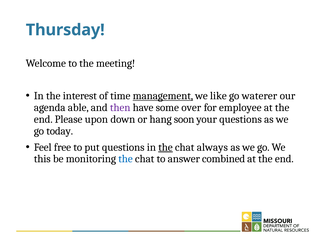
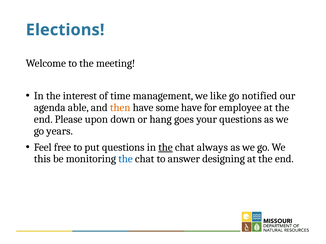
Thursday: Thursday -> Elections
management underline: present -> none
waterer: waterer -> notified
then colour: purple -> orange
some over: over -> have
soon: soon -> goes
today: today -> years
combined: combined -> designing
